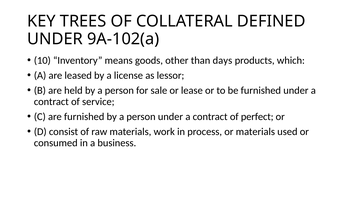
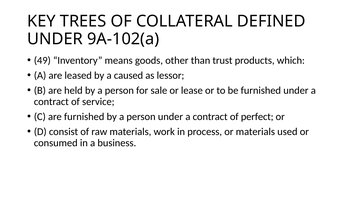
10: 10 -> 49
days: days -> trust
license: license -> caused
